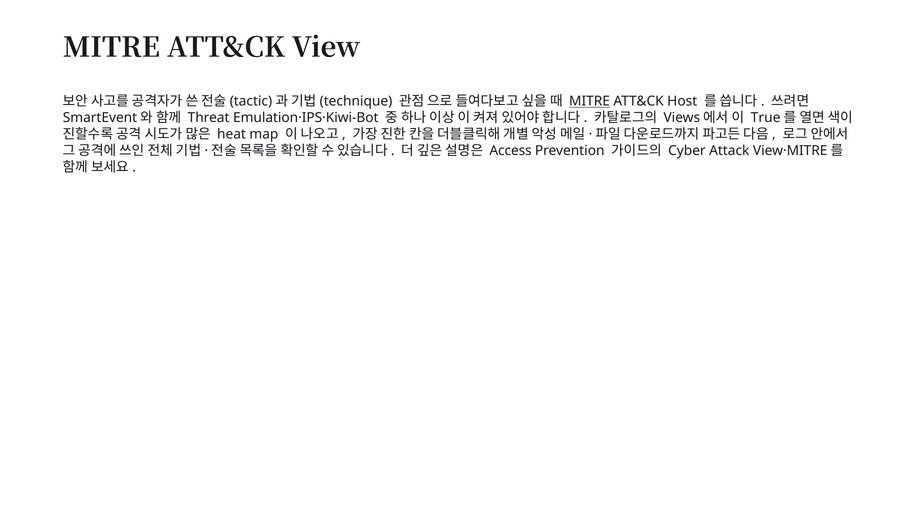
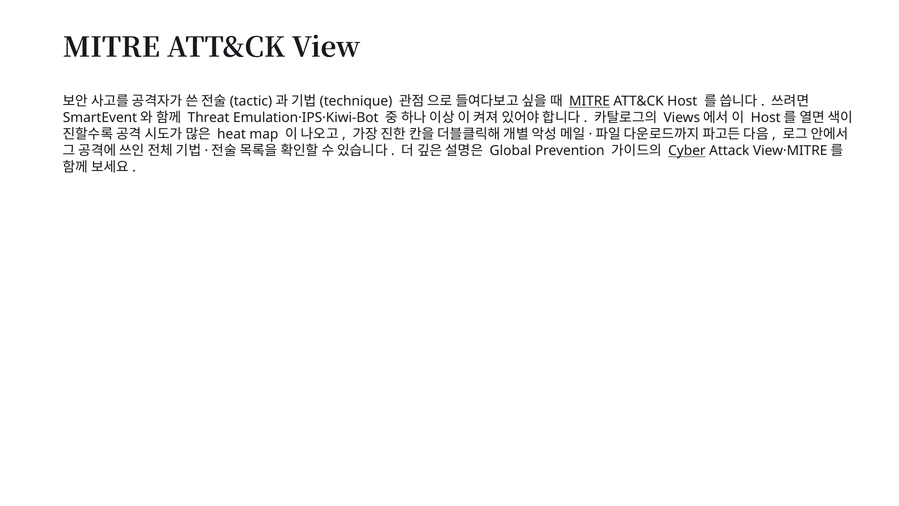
True at (766, 118): True -> Host
Access: Access -> Global
Cyber underline: none -> present
